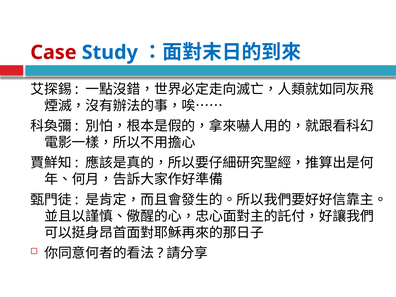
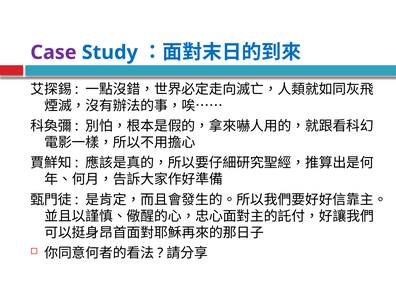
Case colour: red -> purple
